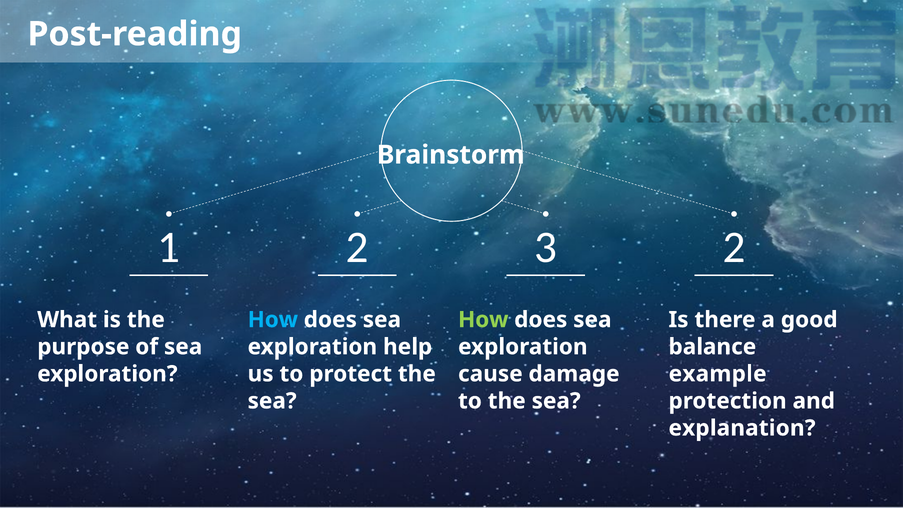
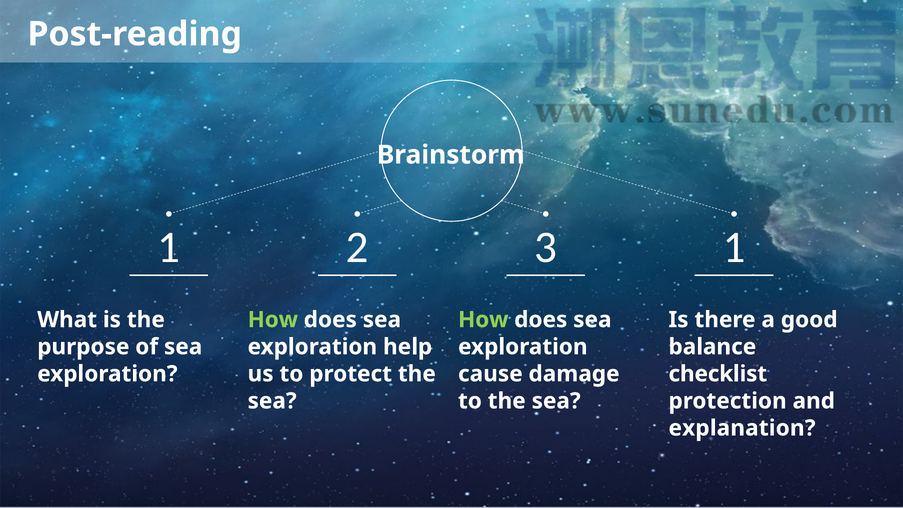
3 2: 2 -> 1
How at (273, 320) colour: light blue -> light green
example: example -> checklist
